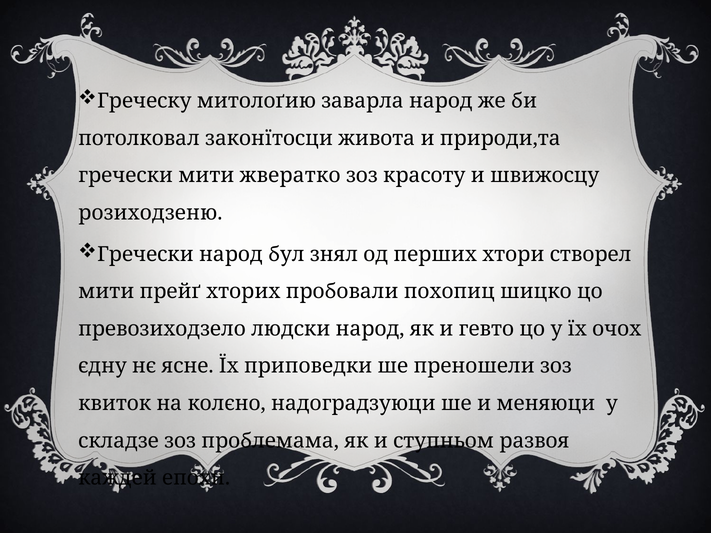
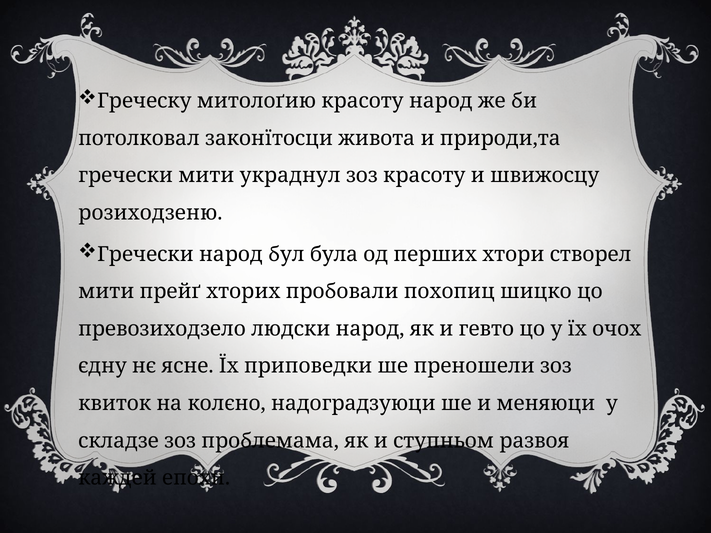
митолоґию заварла: заварла -> красоту
жвератко: жвератко -> украднул
знял: знял -> була
